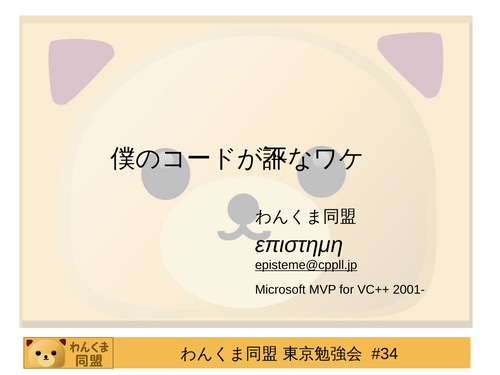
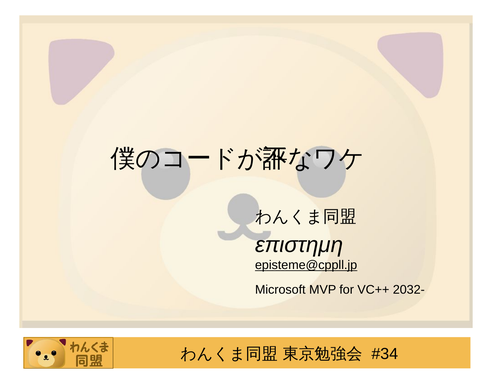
2001-: 2001- -> 2032-
